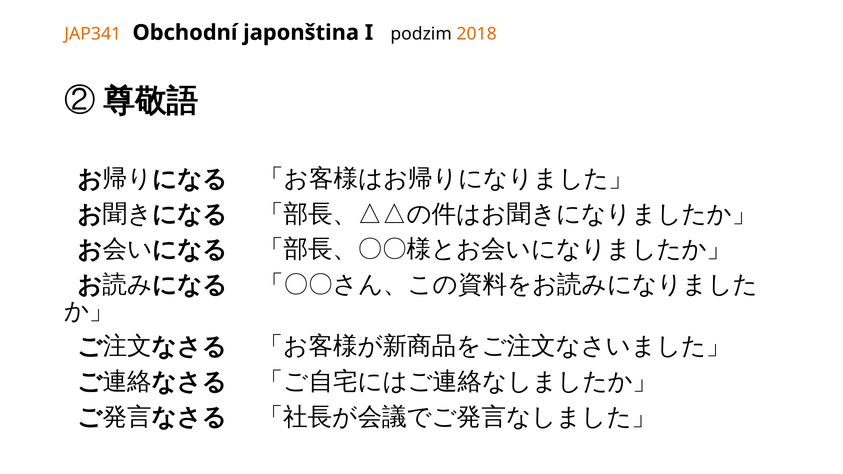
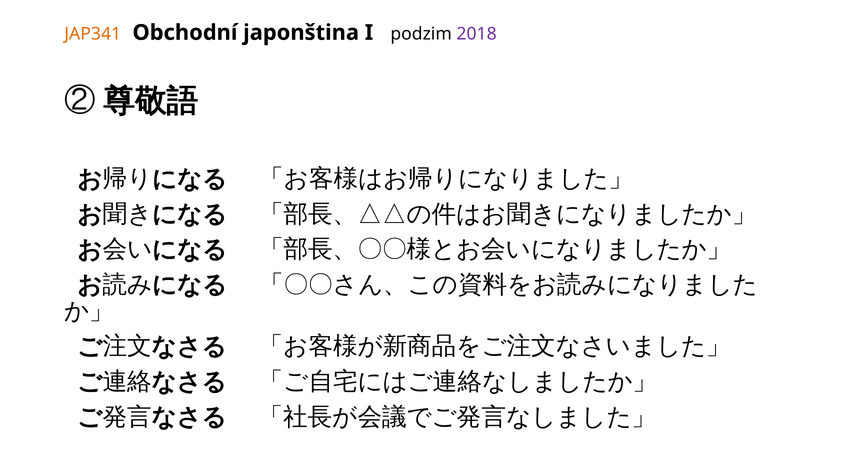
2018 colour: orange -> purple
